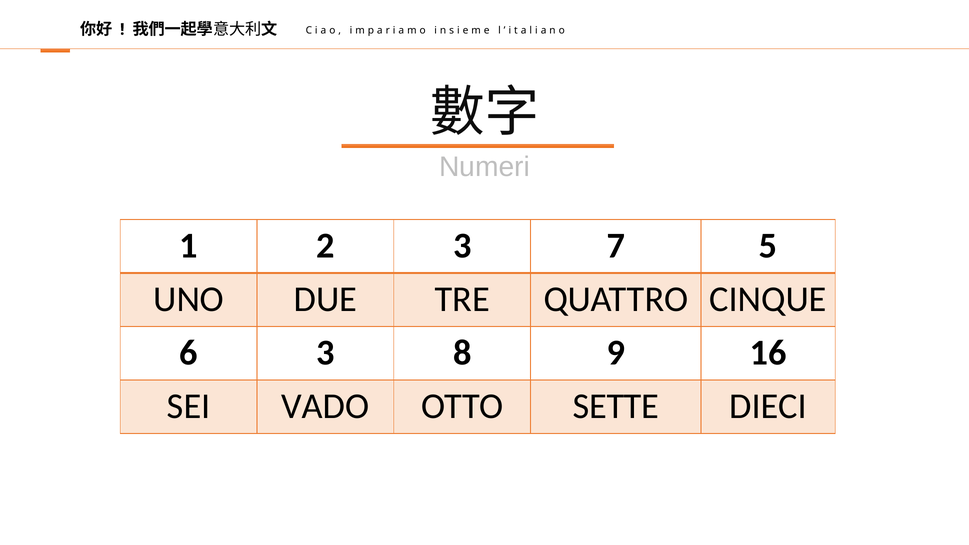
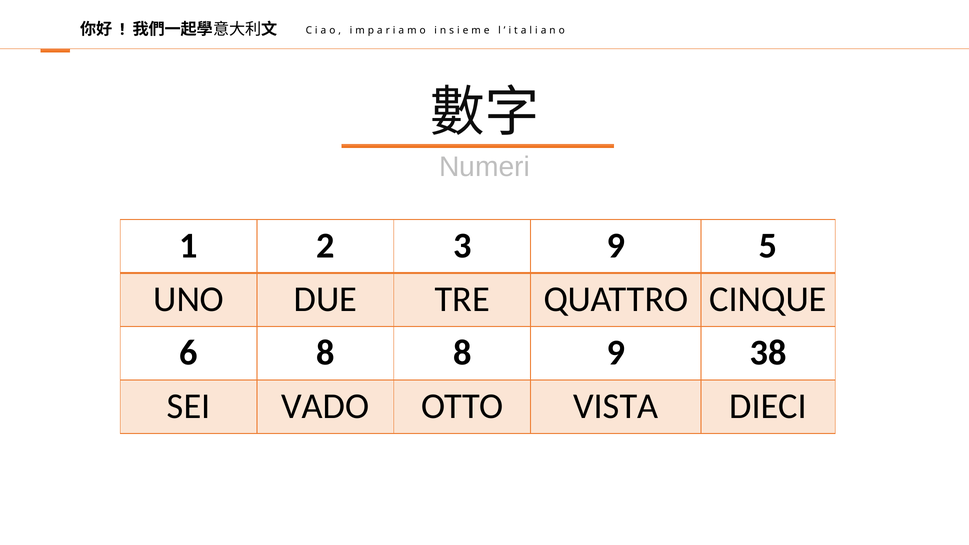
3 7: 7 -> 9
6 3: 3 -> 8
16: 16 -> 38
SETTE: SETTE -> VISTA
